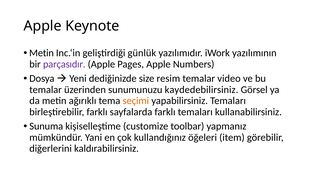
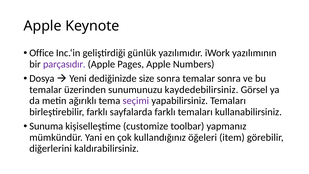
Metin at (42, 53): Metin -> Office
size resim: resim -> sonra
temalar video: video -> sonra
seçimi colour: orange -> purple
